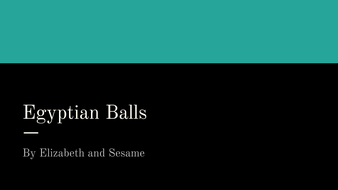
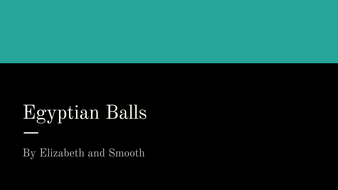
Sesame: Sesame -> Smooth
